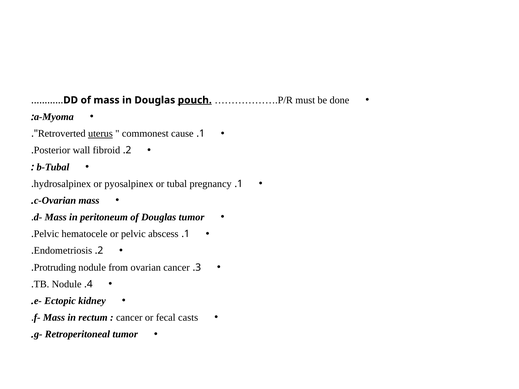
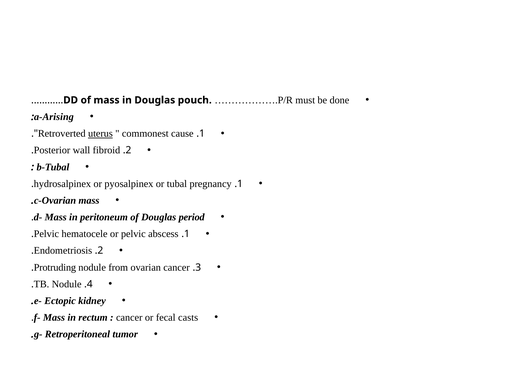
pouch underline: present -> none
a-Myoma: a-Myoma -> a-Arising
Douglas tumor: tumor -> period
